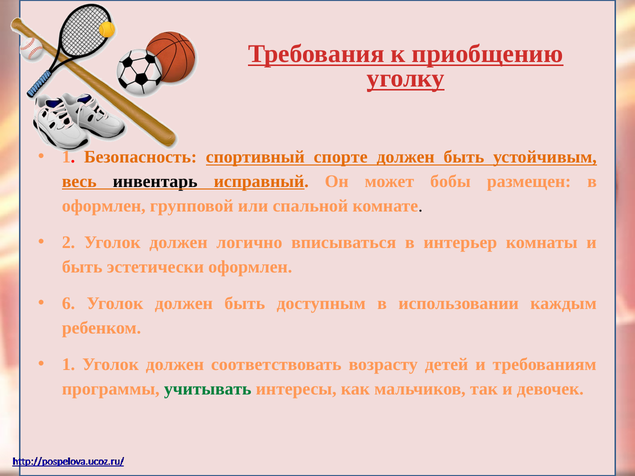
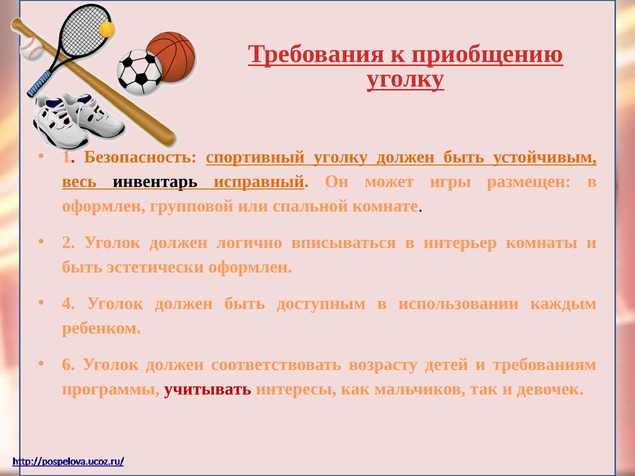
спортивный спорте: спорте -> уголку
бобы: бобы -> игры
6: 6 -> 4
1 at (69, 365): 1 -> 6
учитывать colour: green -> red
